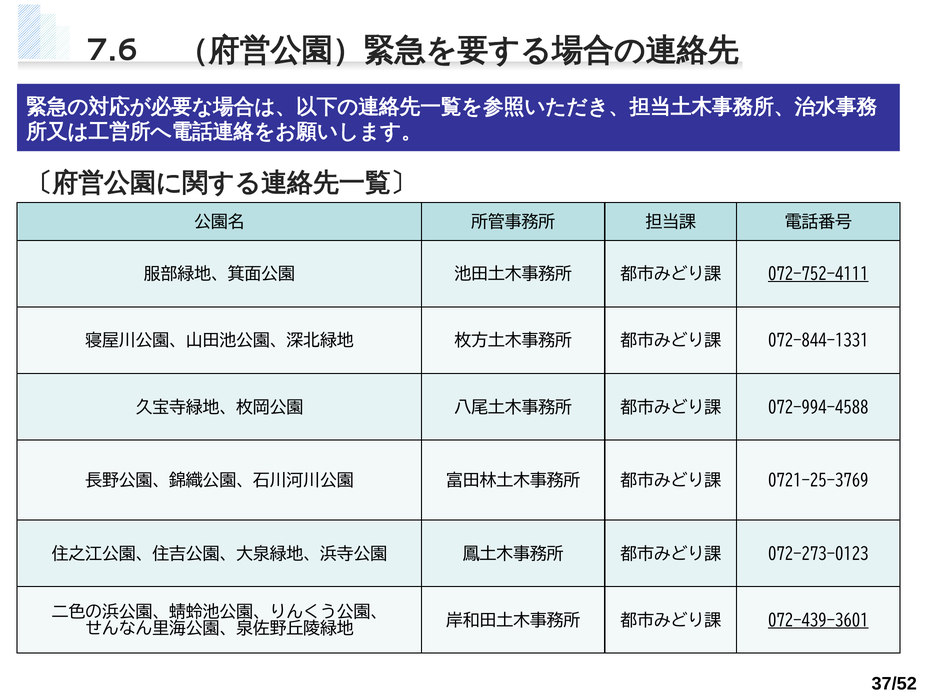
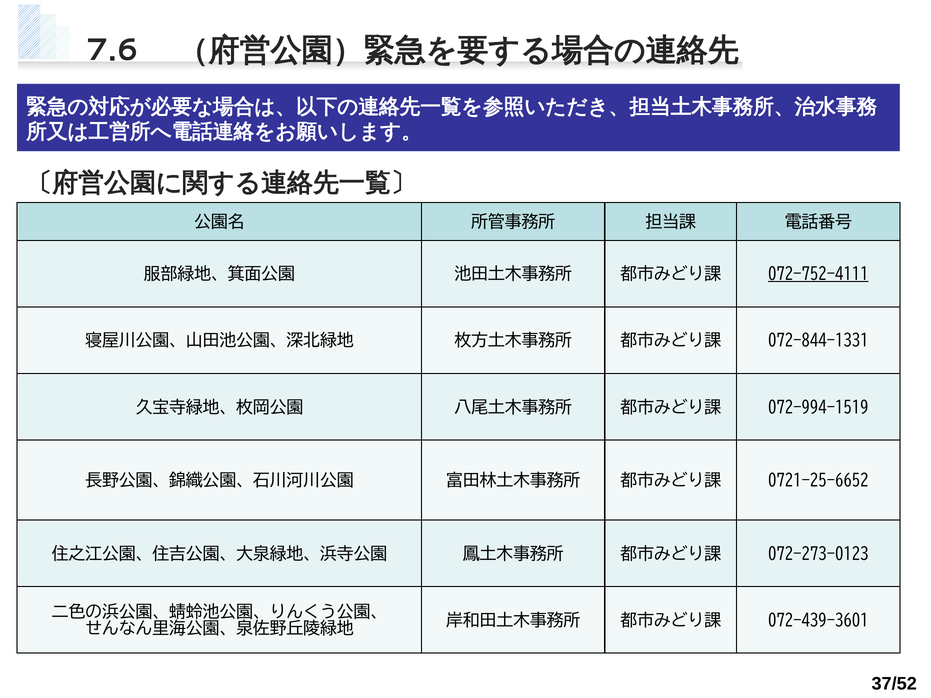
072-994-4588: 072-994-4588 -> 072-994-1519
0721-25-3769: 0721-25-3769 -> 0721-25-6652
072-439-3601 underline: present -> none
